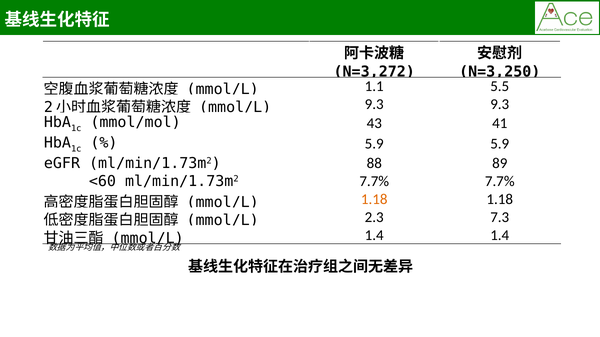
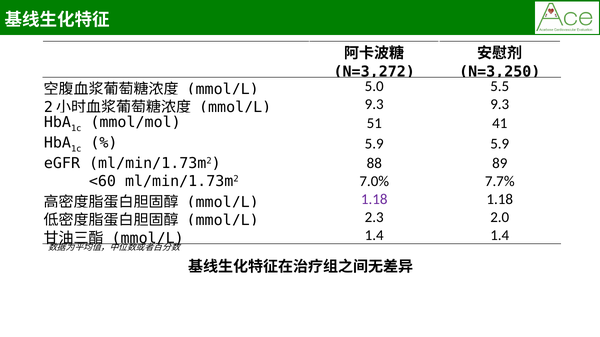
1.1: 1.1 -> 5.0
43: 43 -> 51
ml/min/1.73m2 7.7%: 7.7% -> 7.0%
1.18 at (374, 199) colour: orange -> purple
7.3: 7.3 -> 2.0
